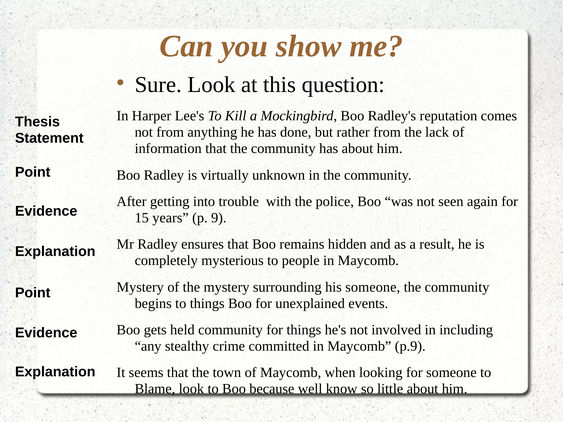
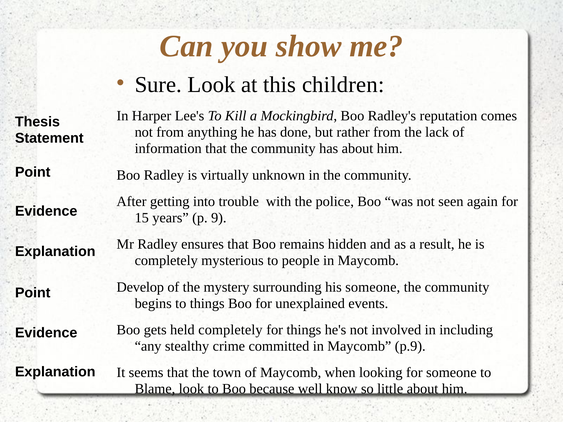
question: question -> children
Mystery at (140, 287): Mystery -> Develop
held community: community -> completely
